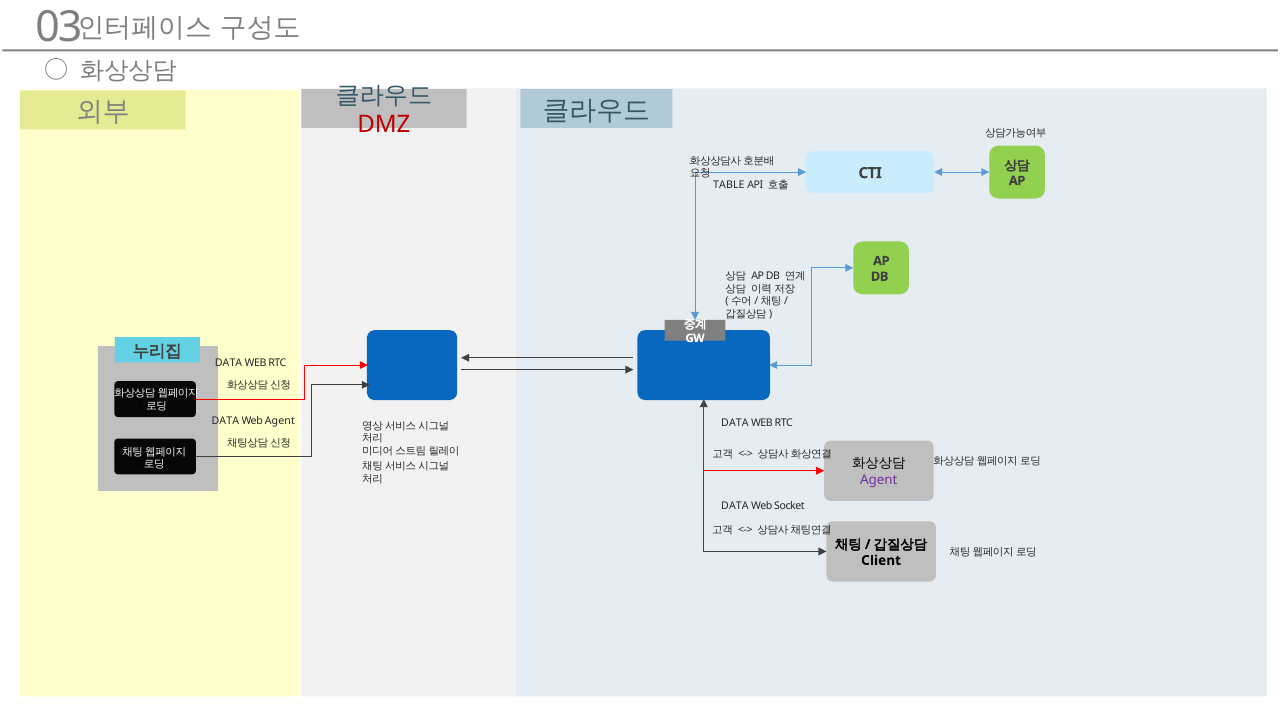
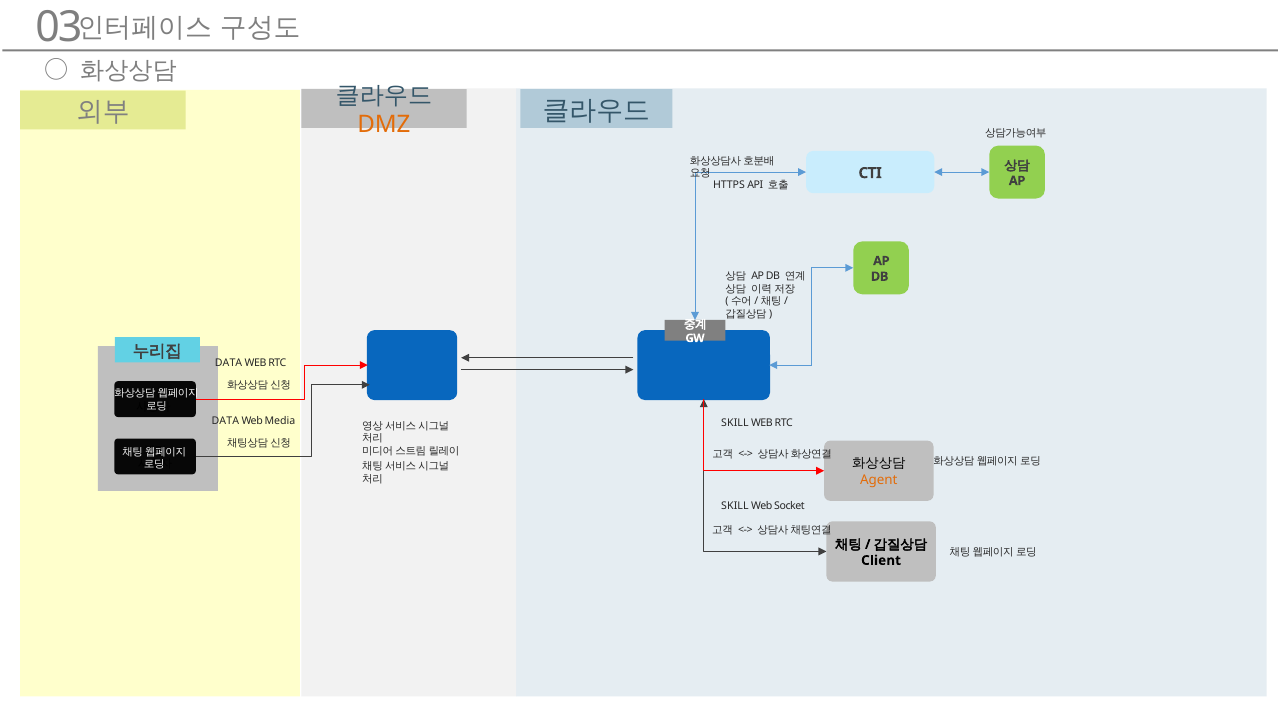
DMZ colour: red -> orange
TABLE: TABLE -> HTTPS
Web Agent: Agent -> Media
DATA at (735, 423): DATA -> SKILL
Agent at (879, 480) colour: purple -> orange
DATA at (735, 506): DATA -> SKILL
